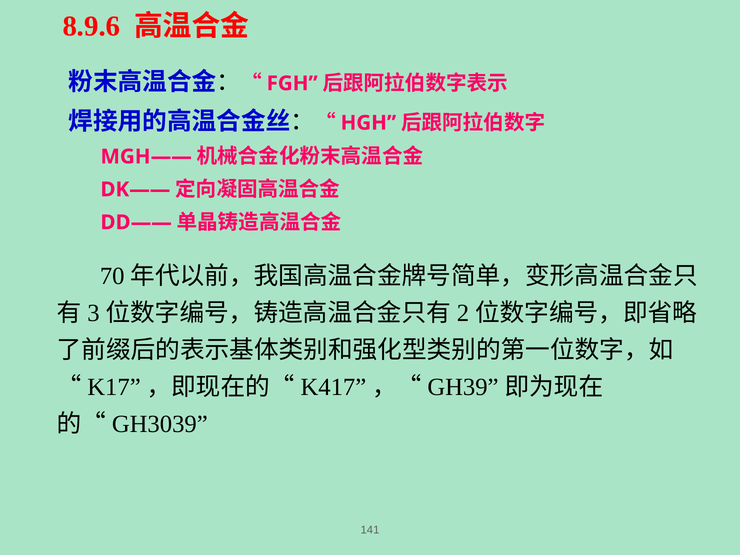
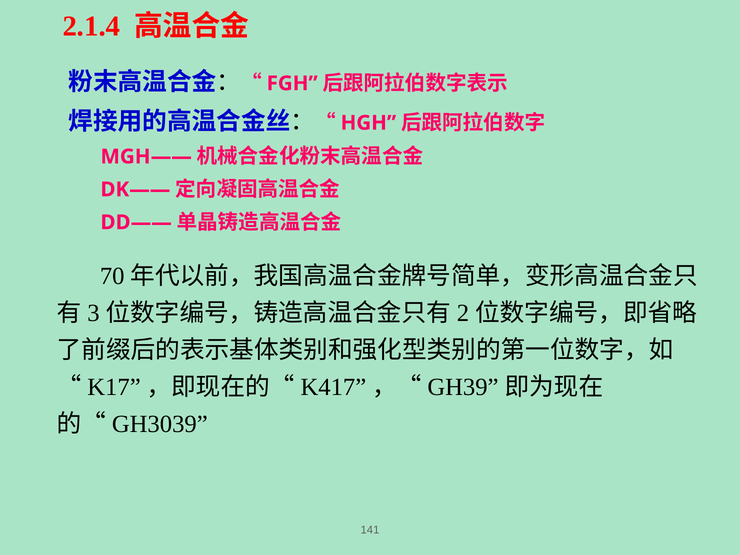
8.9.6: 8.9.6 -> 2.1.4
